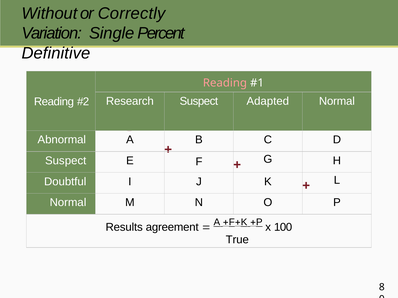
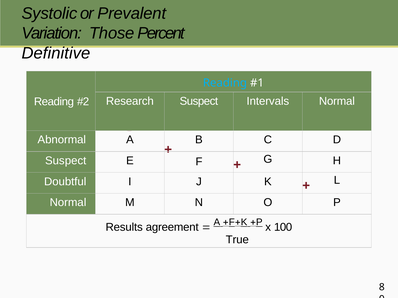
Without: Without -> Systolic
Correctly: Correctly -> Prevalent
Single: Single -> Those
Reading at (225, 83) colour: pink -> light blue
Adapted: Adapted -> Intervals
